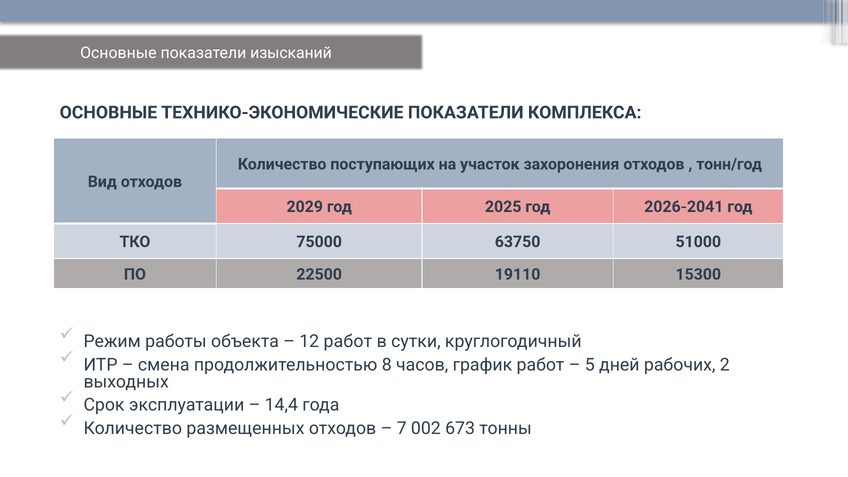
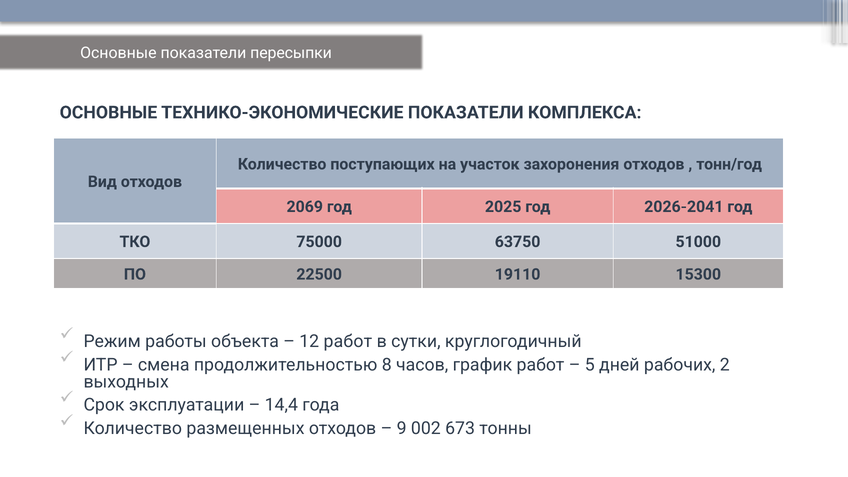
изысканий: изысканий -> пересыпки
2029: 2029 -> 2069
7: 7 -> 9
